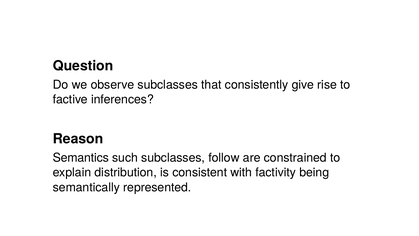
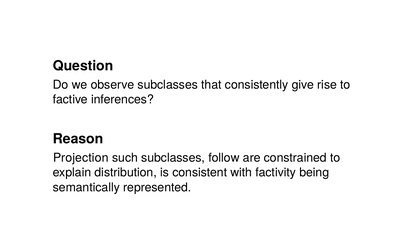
Semantics: Semantics -> Projection
